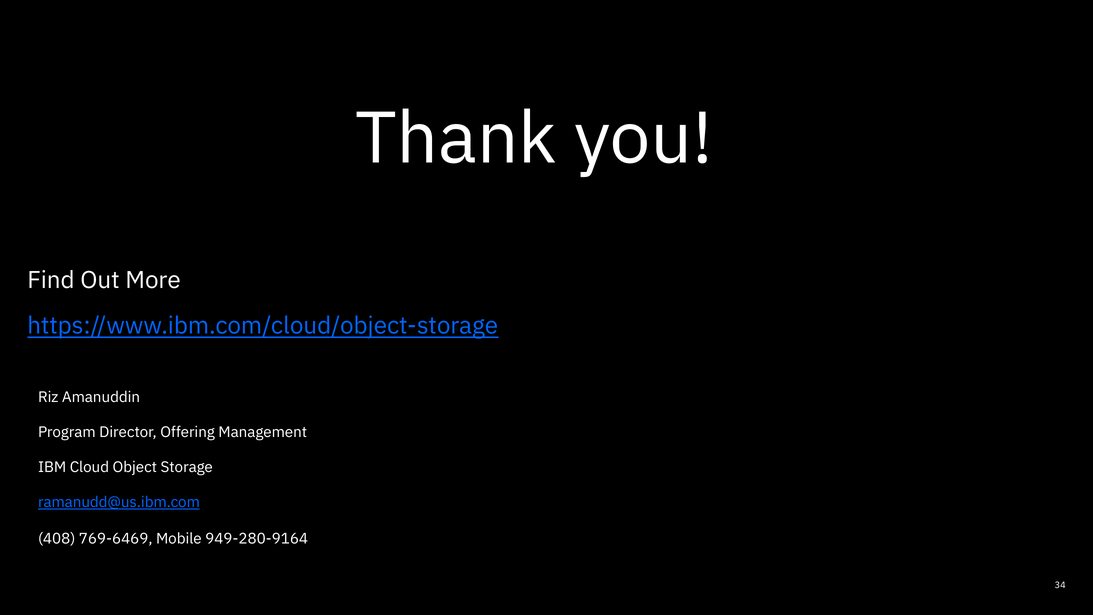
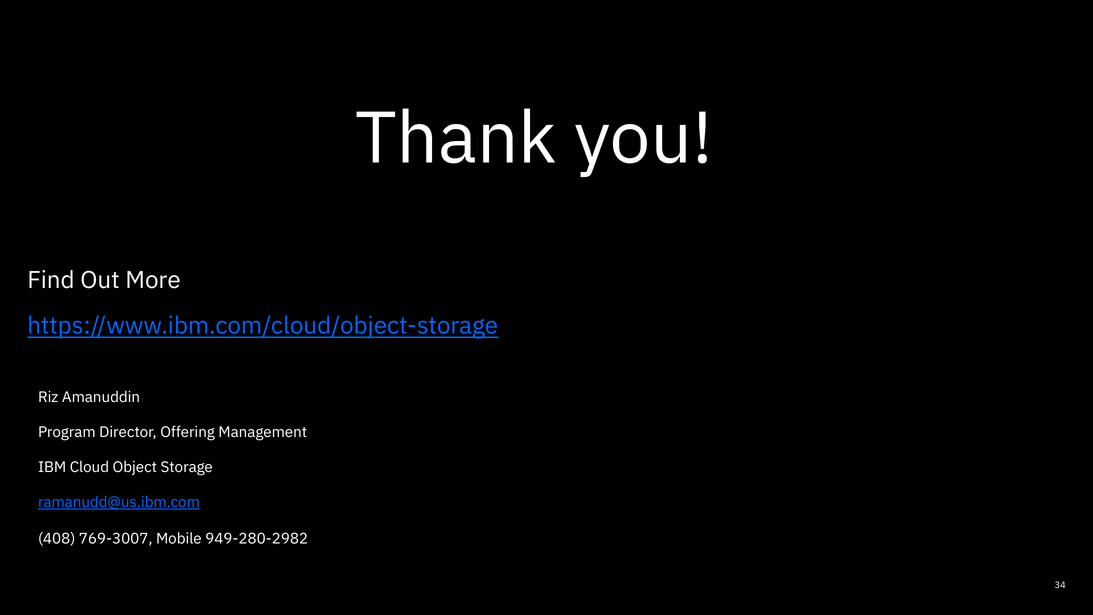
769-6469: 769-6469 -> 769-3007
949-280-9164: 949-280-9164 -> 949-280-2982
